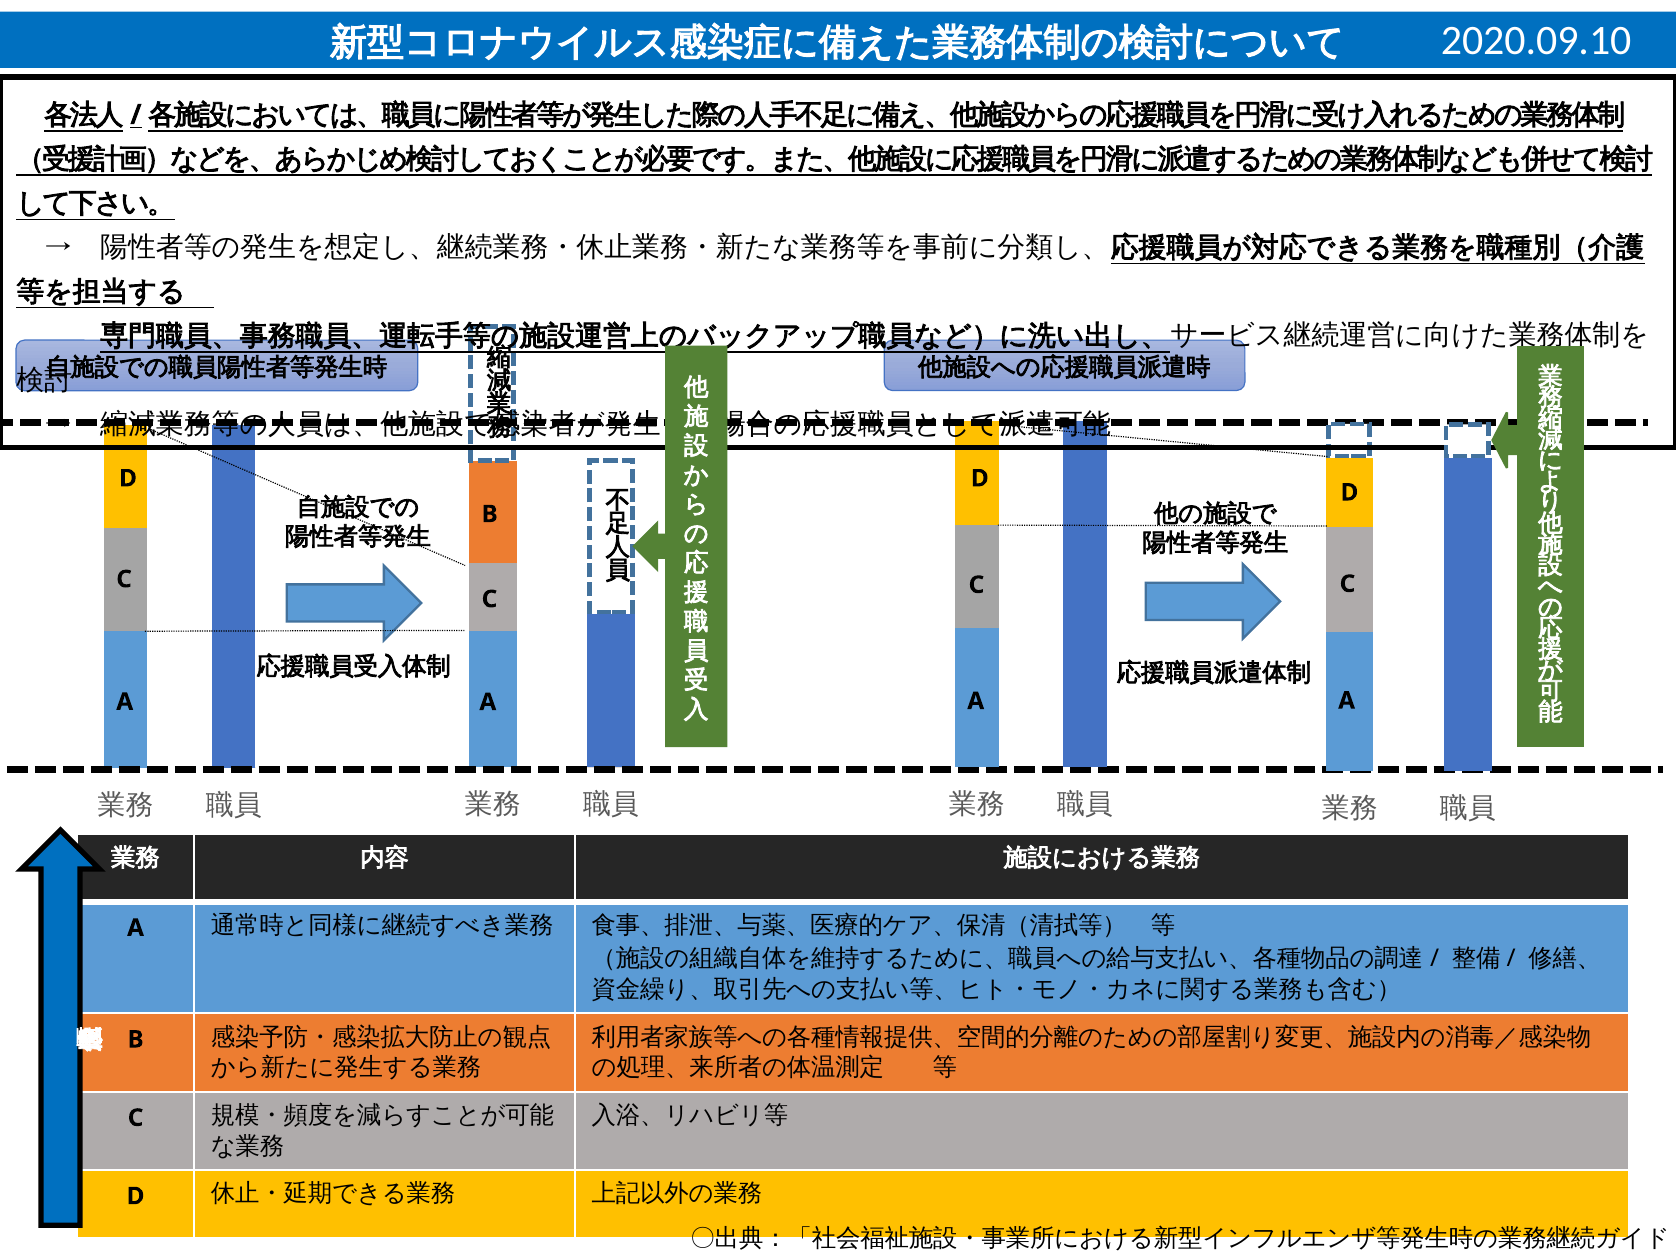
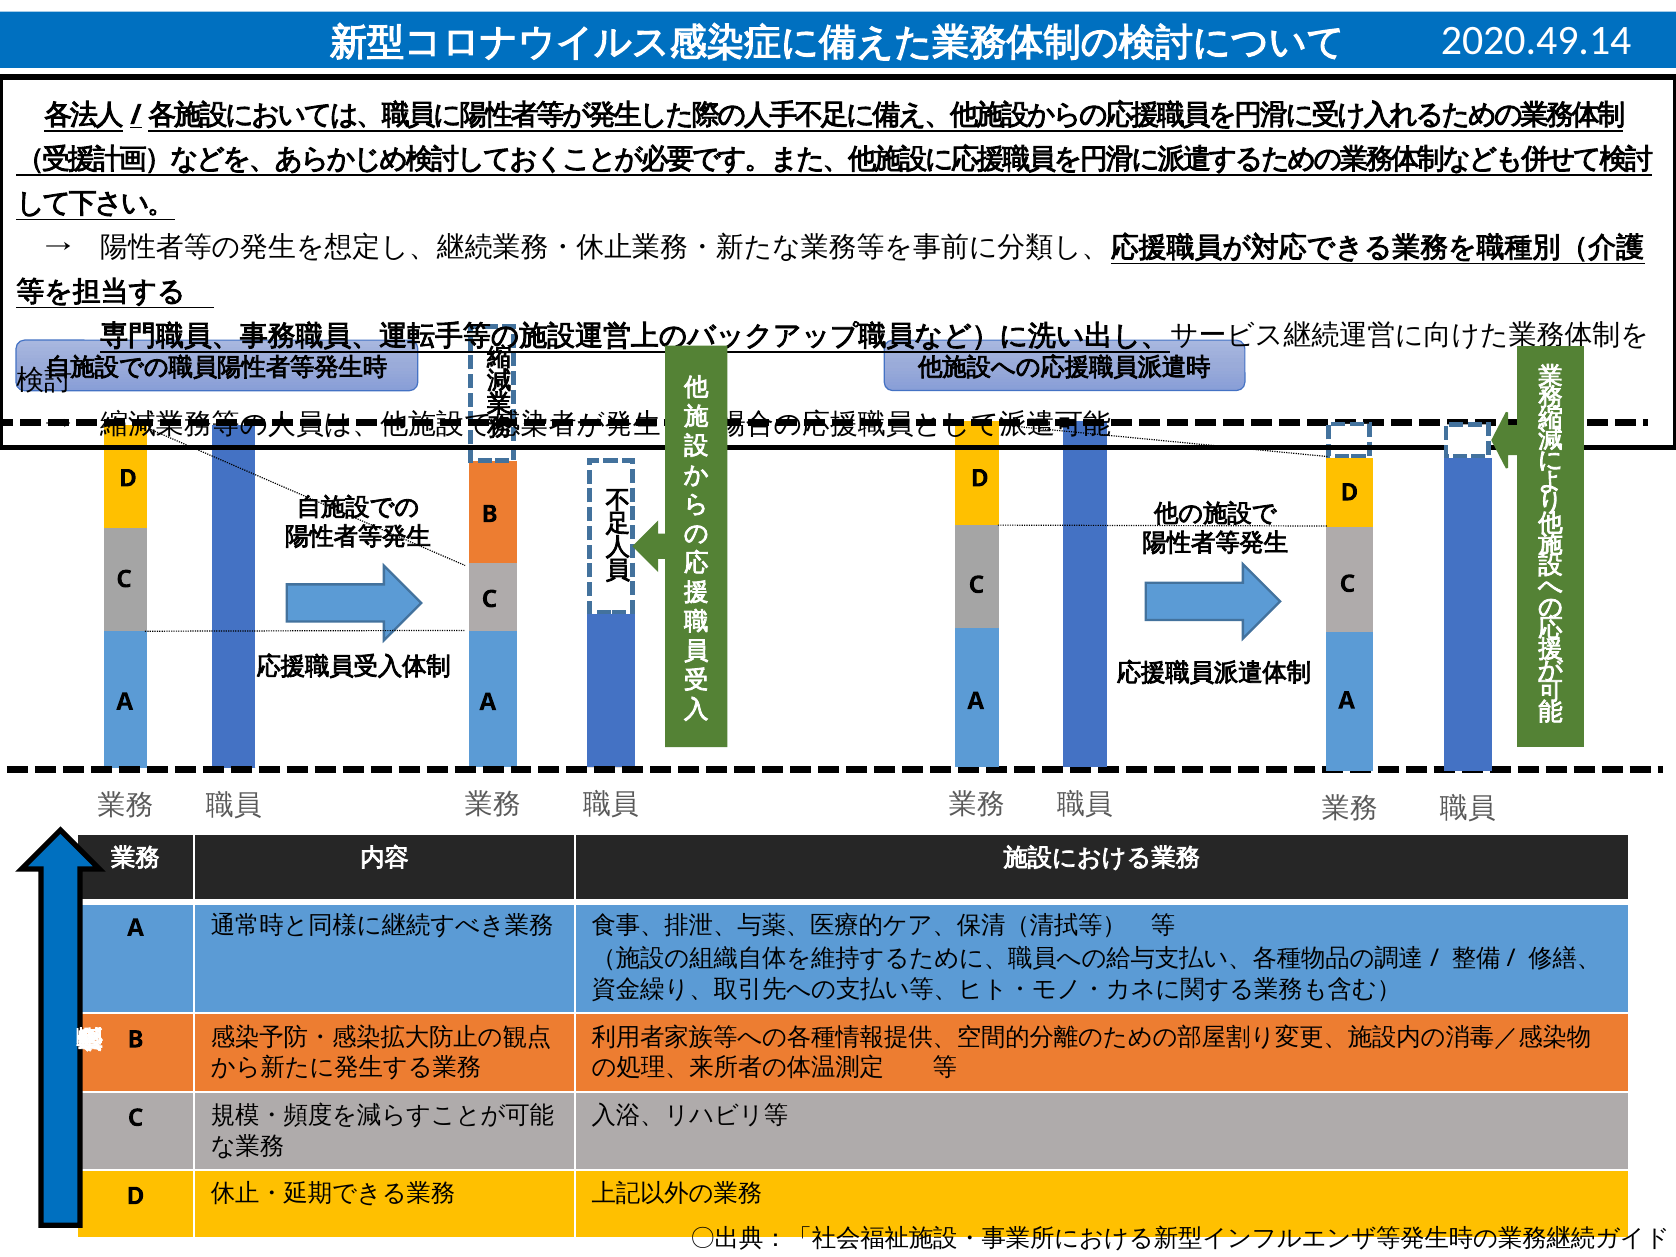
2020.09.10: 2020.09.10 -> 2020.49.14
